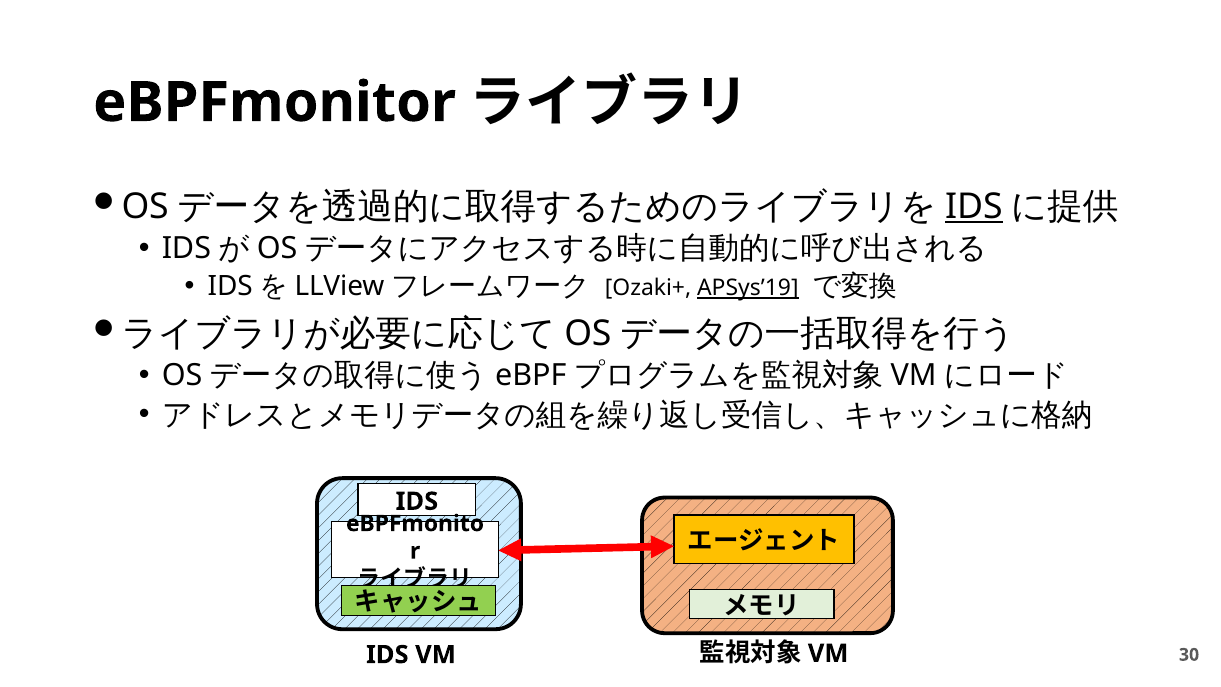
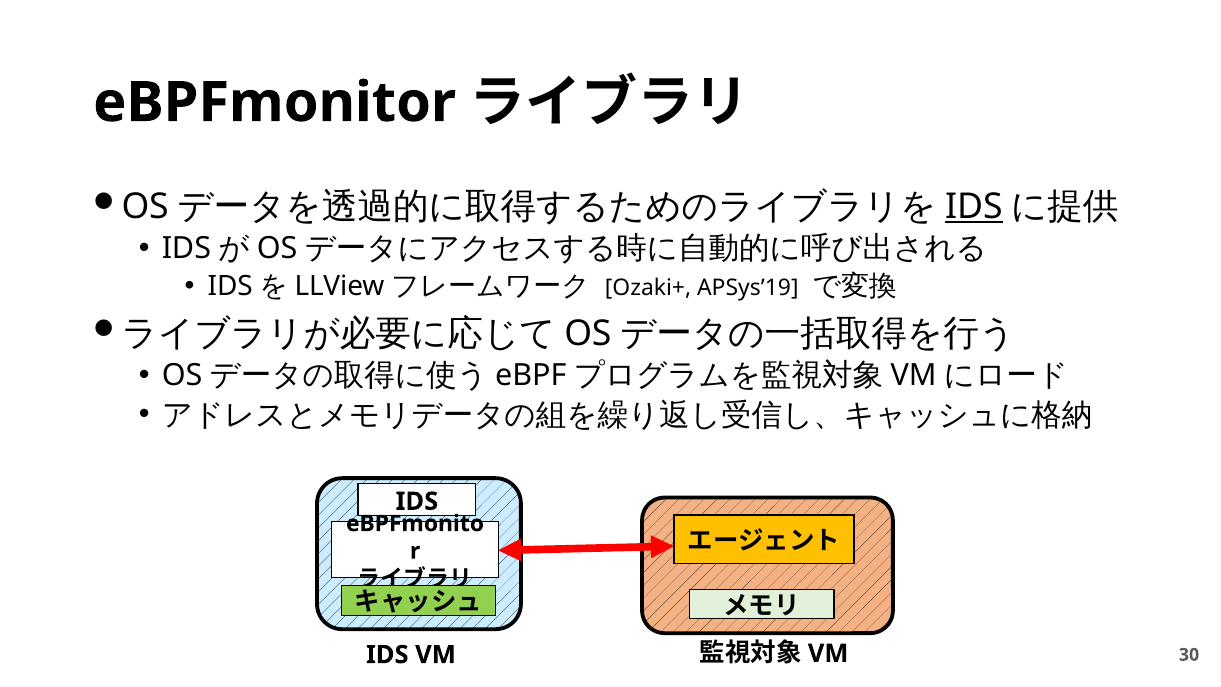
APSys’19 underline: present -> none
